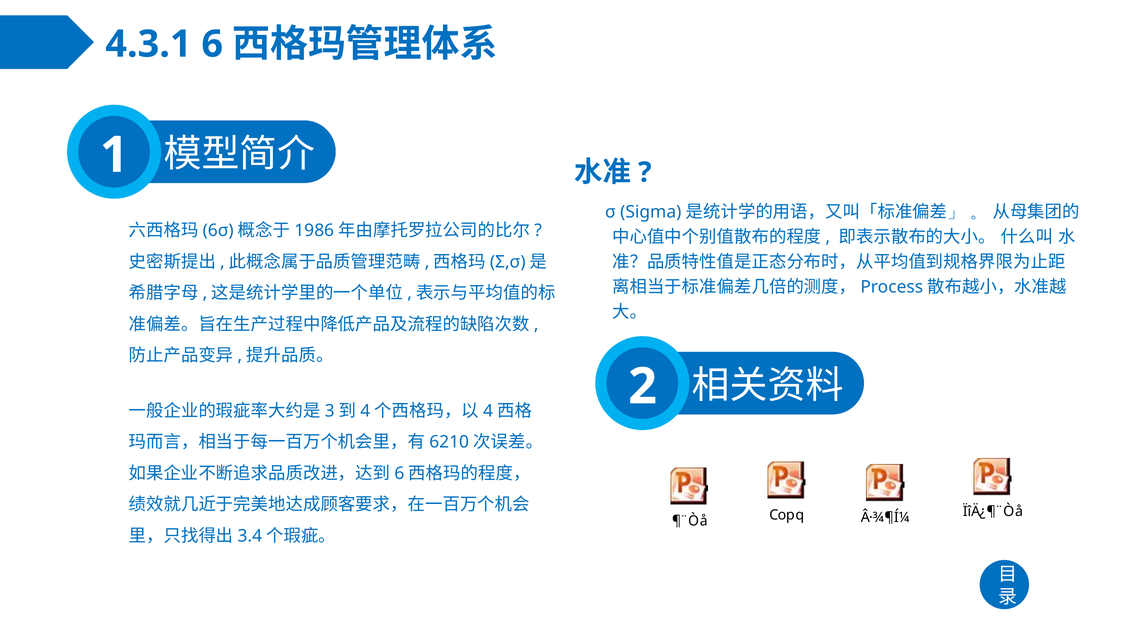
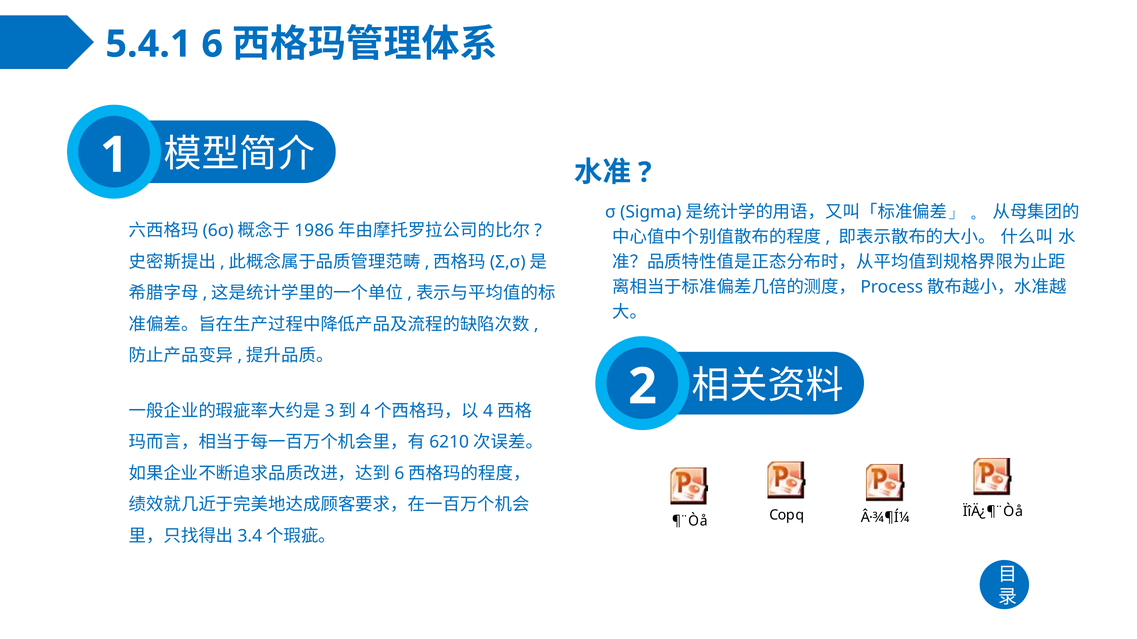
4.3.1: 4.3.1 -> 5.4.1
